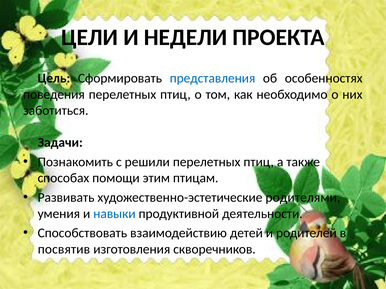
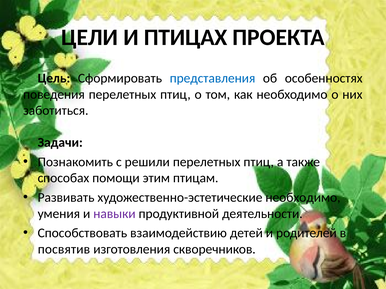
НЕДЕЛИ: НЕДЕЛИ -> ПТИЦАХ
художественно-эстетические родителями: родителями -> необходимо
навыки colour: blue -> purple
